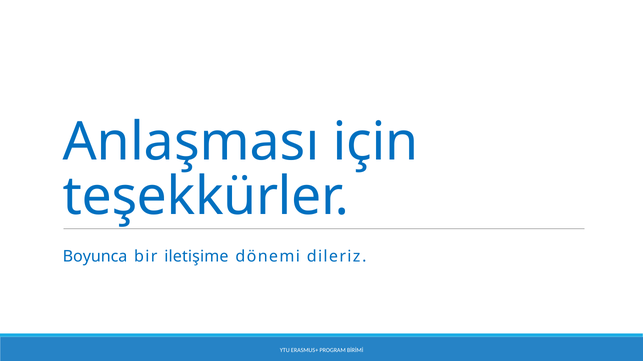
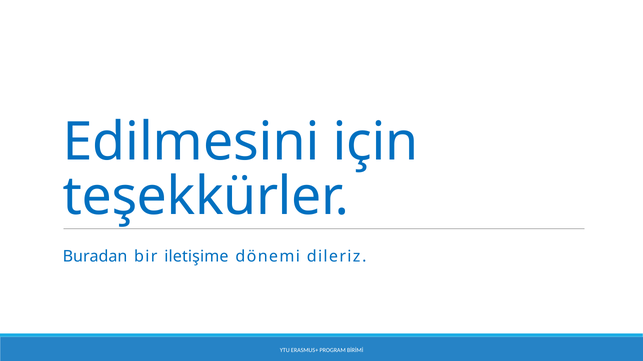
Anlaşması: Anlaşması -> Edilmesini
Boyunca: Boyunca -> Buradan
